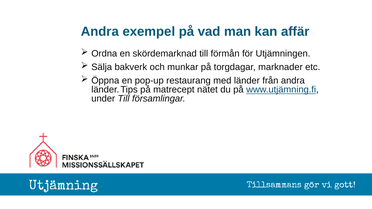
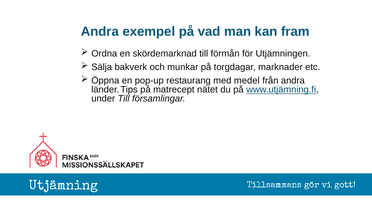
affär: affär -> fram
med länder: länder -> medel
